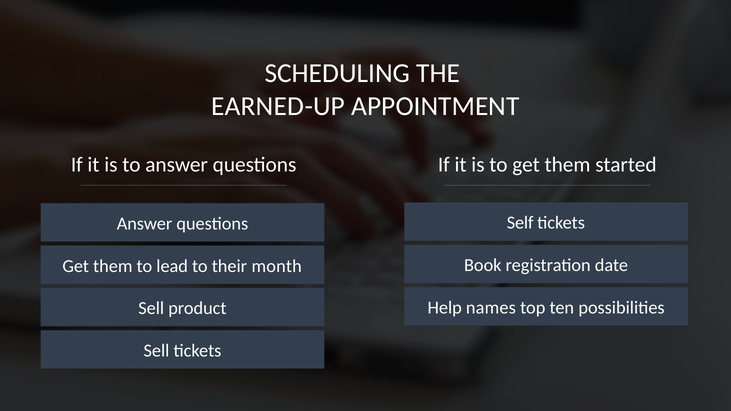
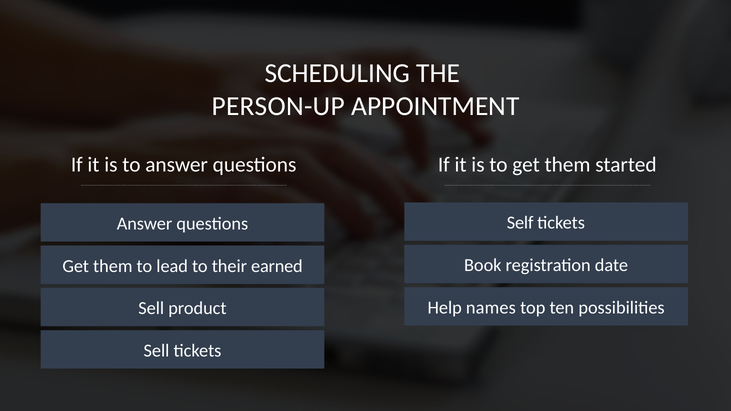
EARNED-UP: EARNED-UP -> PERSON-UP
month: month -> earned
